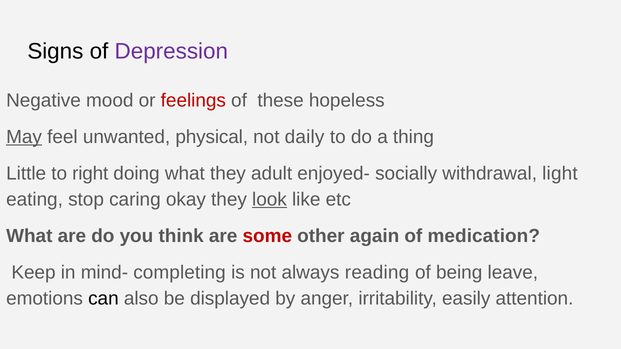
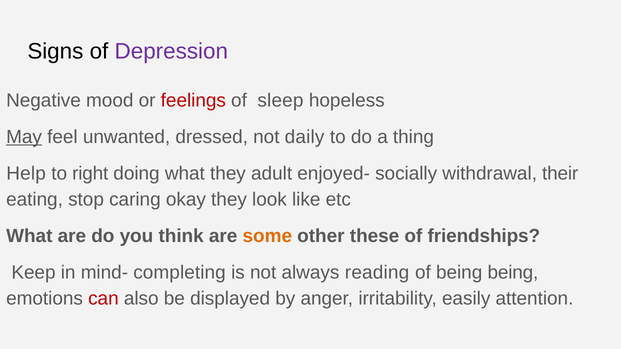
these: these -> sleep
physical: physical -> dressed
Little: Little -> Help
light: light -> their
look underline: present -> none
some colour: red -> orange
again: again -> these
medication: medication -> friendships
being leave: leave -> being
can colour: black -> red
